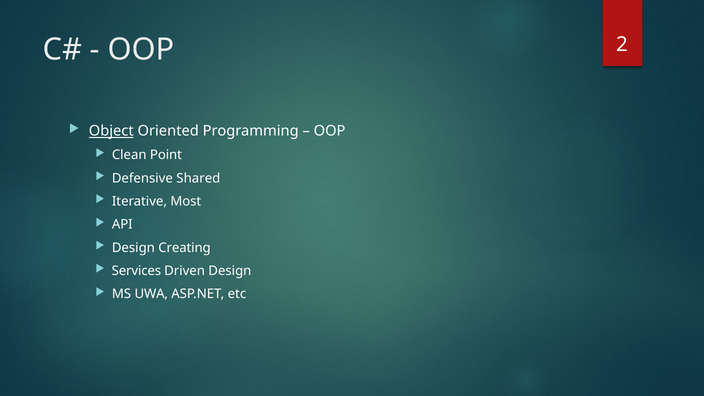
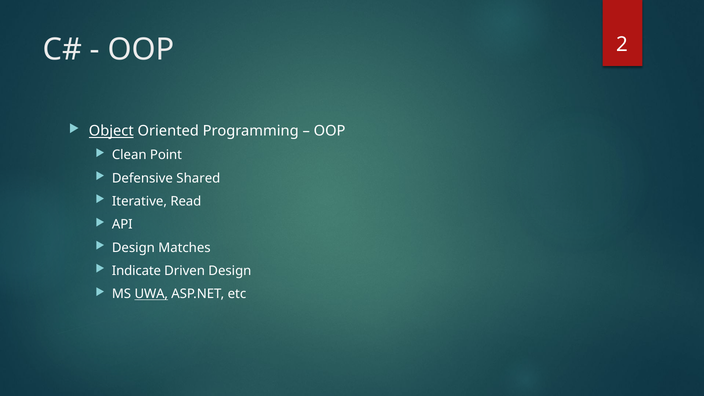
Most: Most -> Read
Creating: Creating -> Matches
Services: Services -> Indicate
UWA underline: none -> present
